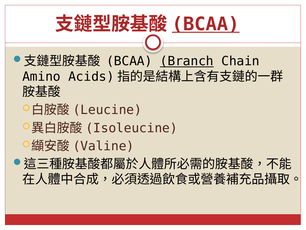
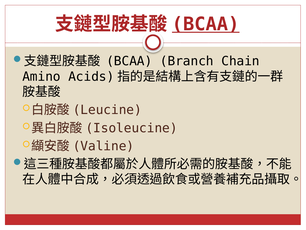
Branch underline: present -> none
